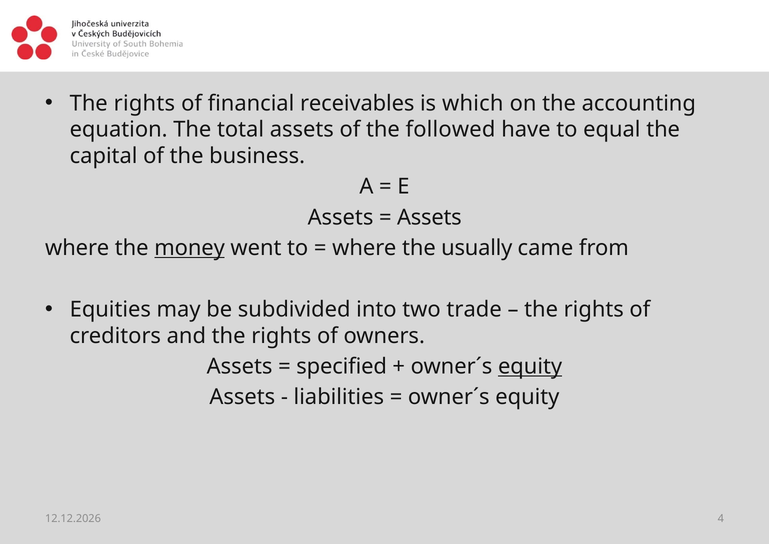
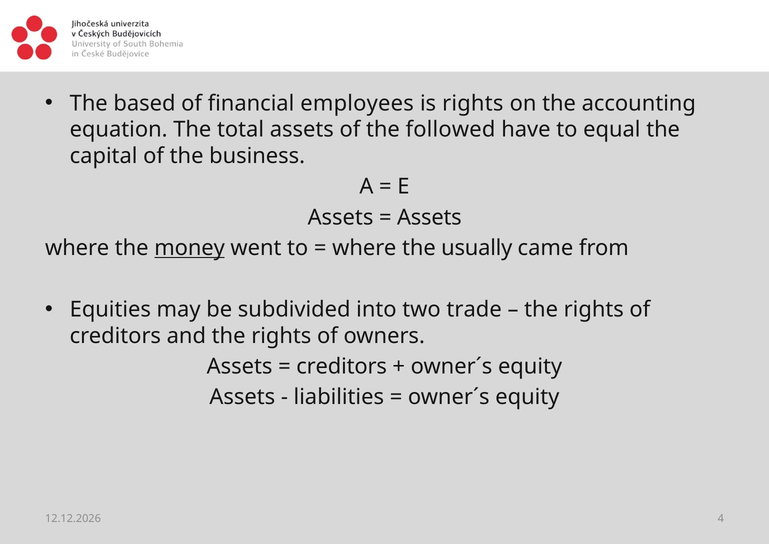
rights at (144, 103): rights -> based
receivables: receivables -> employees
is which: which -> rights
specified at (342, 366): specified -> creditors
equity at (530, 366) underline: present -> none
